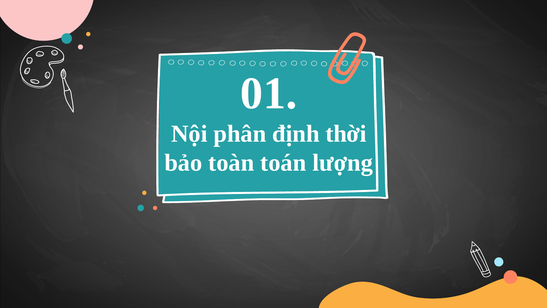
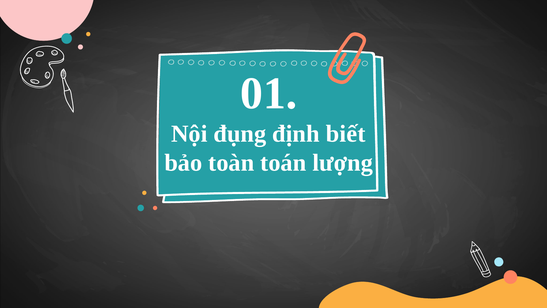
phân: phân -> đụng
thời: thời -> biết
